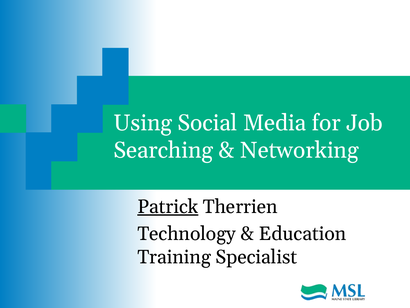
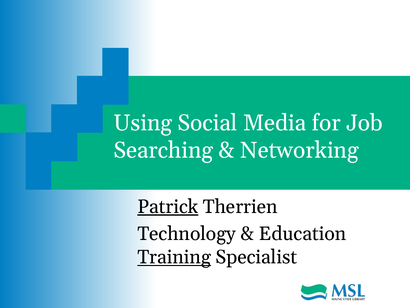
Training underline: none -> present
